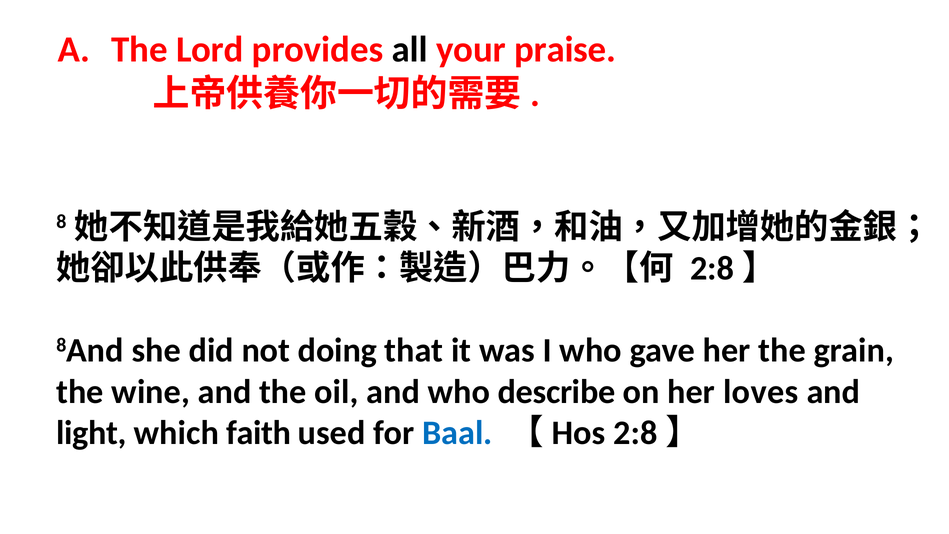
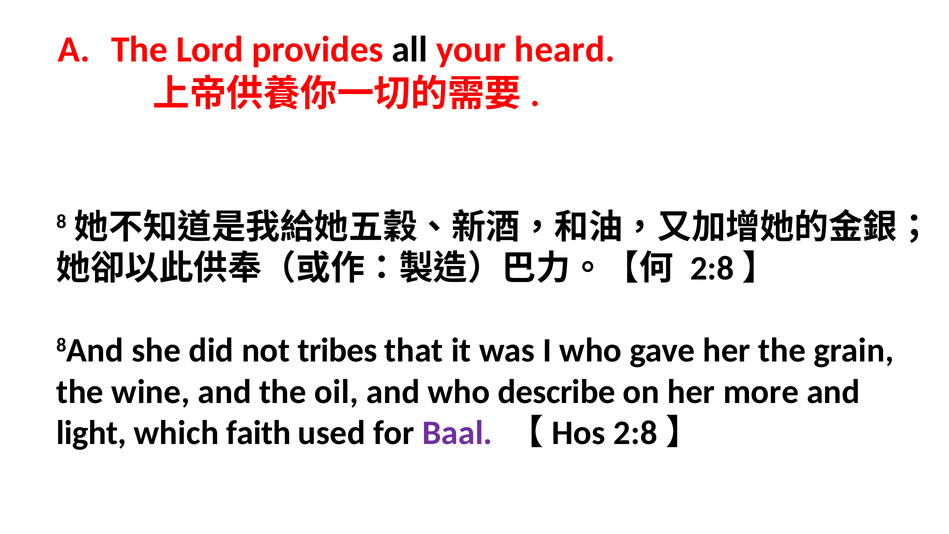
praise: praise -> heard
doing: doing -> tribes
loves: loves -> more
Baal colour: blue -> purple
